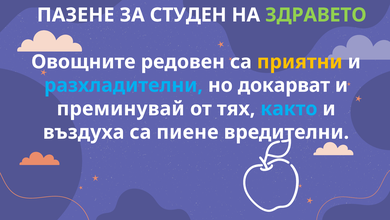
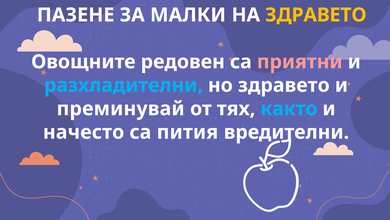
СТУДЕН: СТУДЕН -> МАЛКИ
ЗДРАВЕТО at (316, 15) colour: light green -> yellow
приятни colour: yellow -> pink
но докарват: докарват -> здравето
въздуха: въздуха -> начесто
пиене: пиене -> пития
